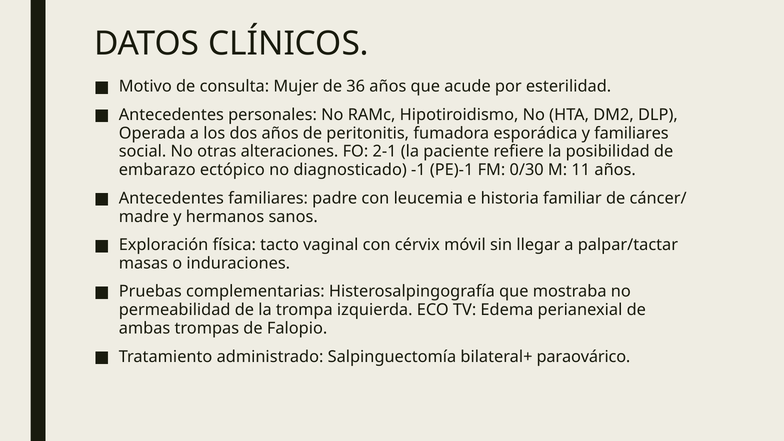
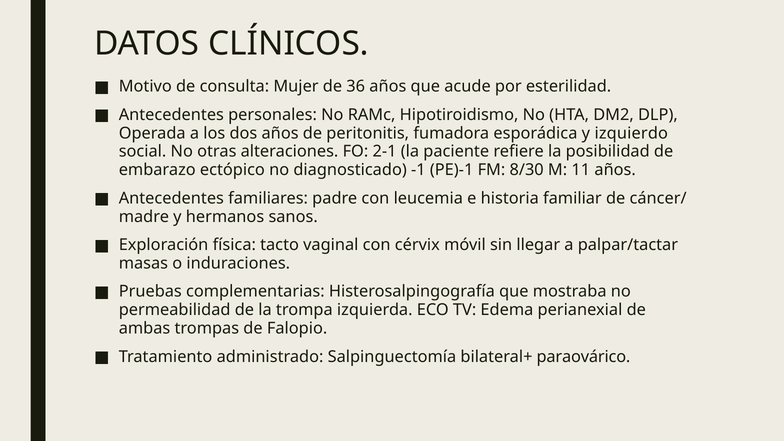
y familiares: familiares -> izquierdo
0/30: 0/30 -> 8/30
